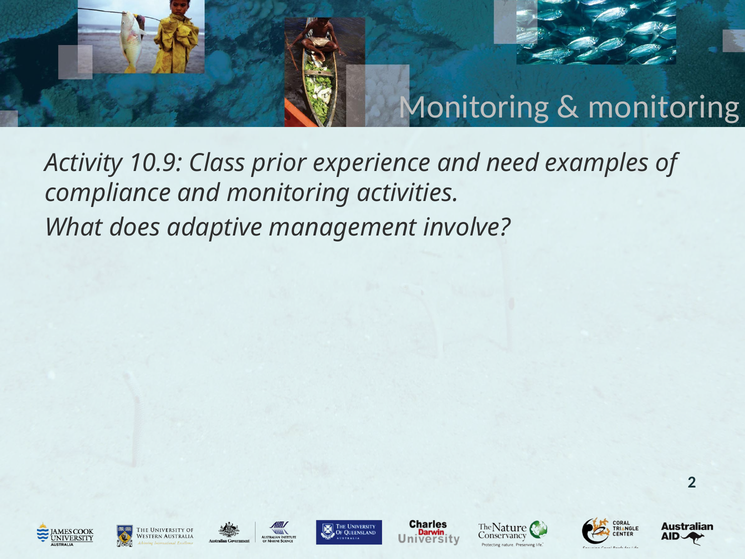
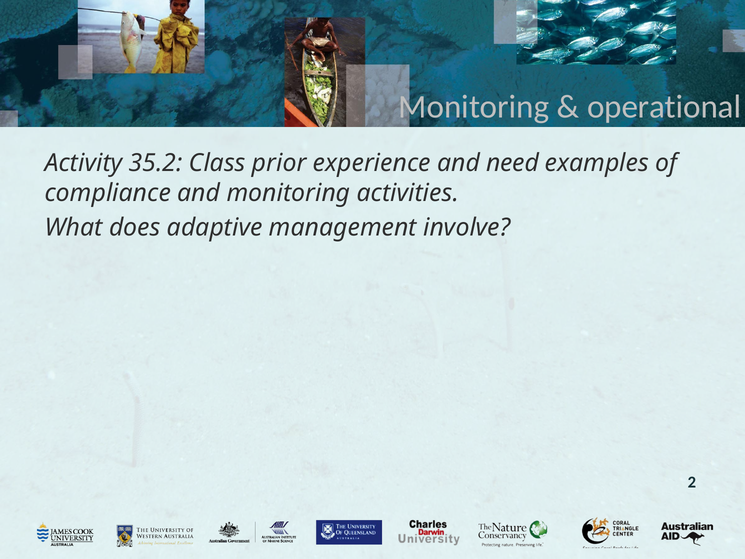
monitoring at (664, 107): monitoring -> operational
10.9: 10.9 -> 35.2
